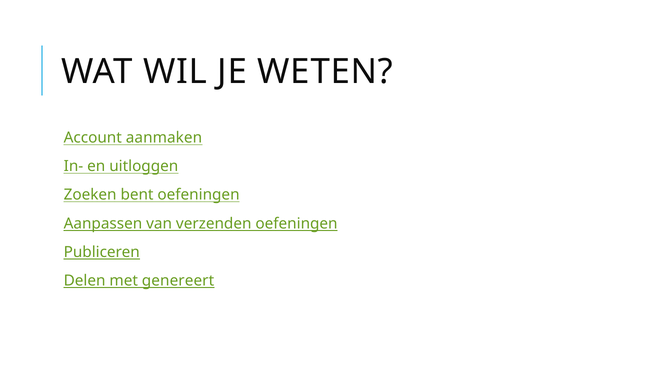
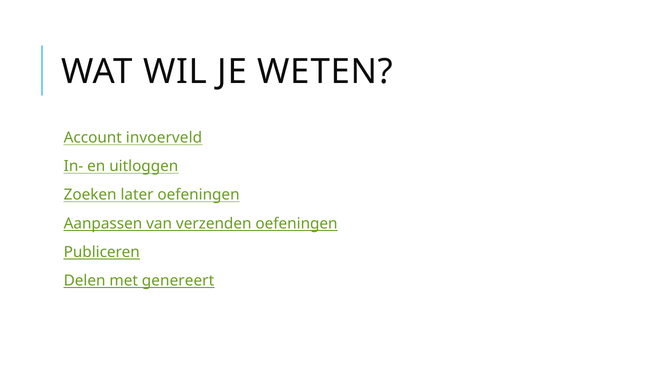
aanmaken: aanmaken -> invoerveld
bent: bent -> later
